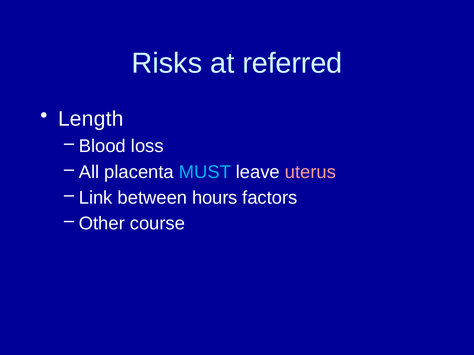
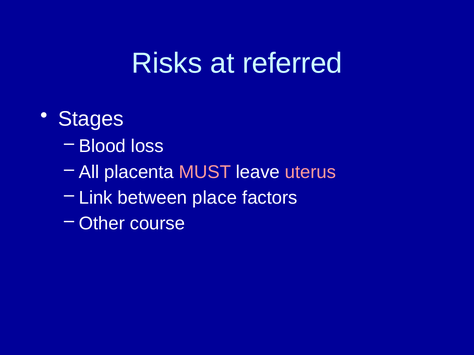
Length: Length -> Stages
MUST colour: light blue -> pink
hours: hours -> place
